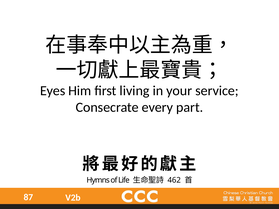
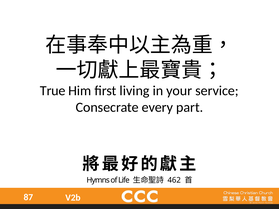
Eyes: Eyes -> True
